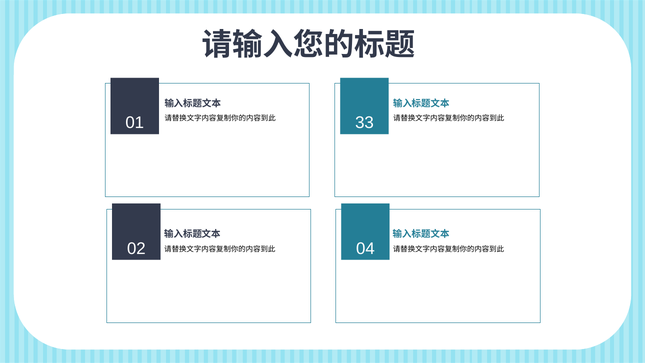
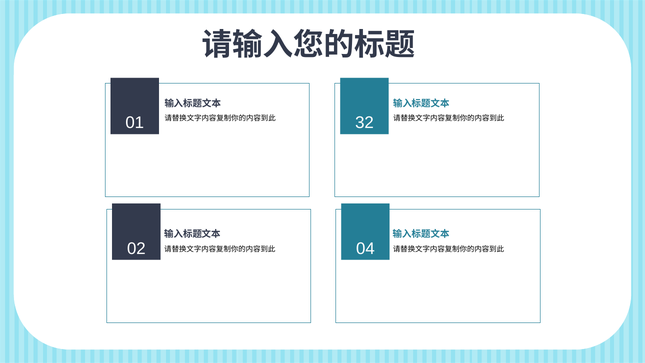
33: 33 -> 32
